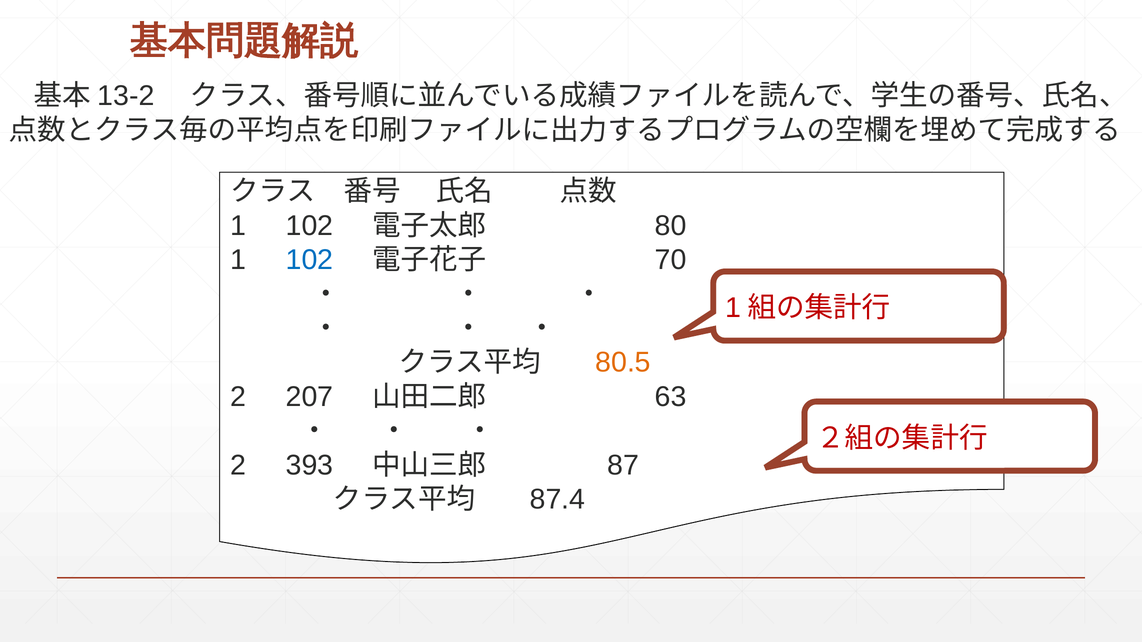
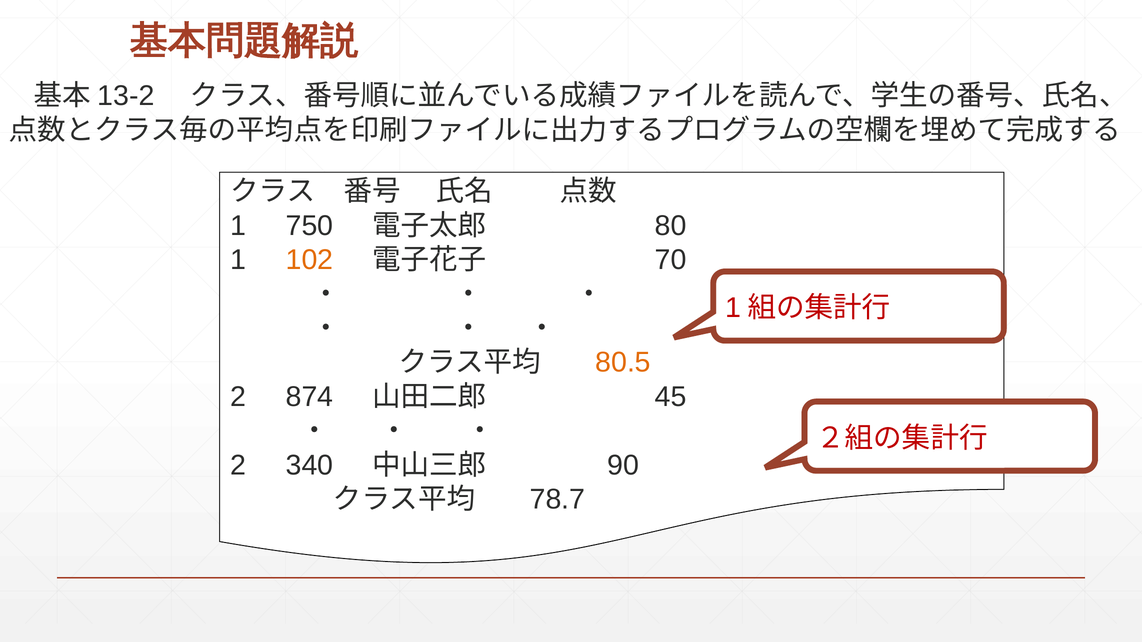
102 at (310, 226): 102 -> 750
102 at (310, 260) colour: blue -> orange
207: 207 -> 874
63: 63 -> 45
393: 393 -> 340
87: 87 -> 90
87.4: 87.4 -> 78.7
